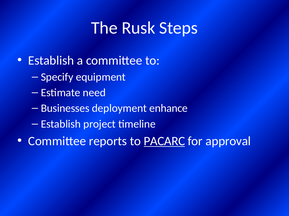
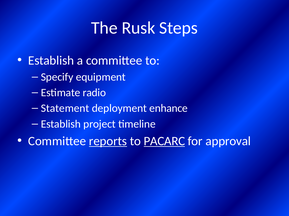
need: need -> radio
Businesses: Businesses -> Statement
reports underline: none -> present
